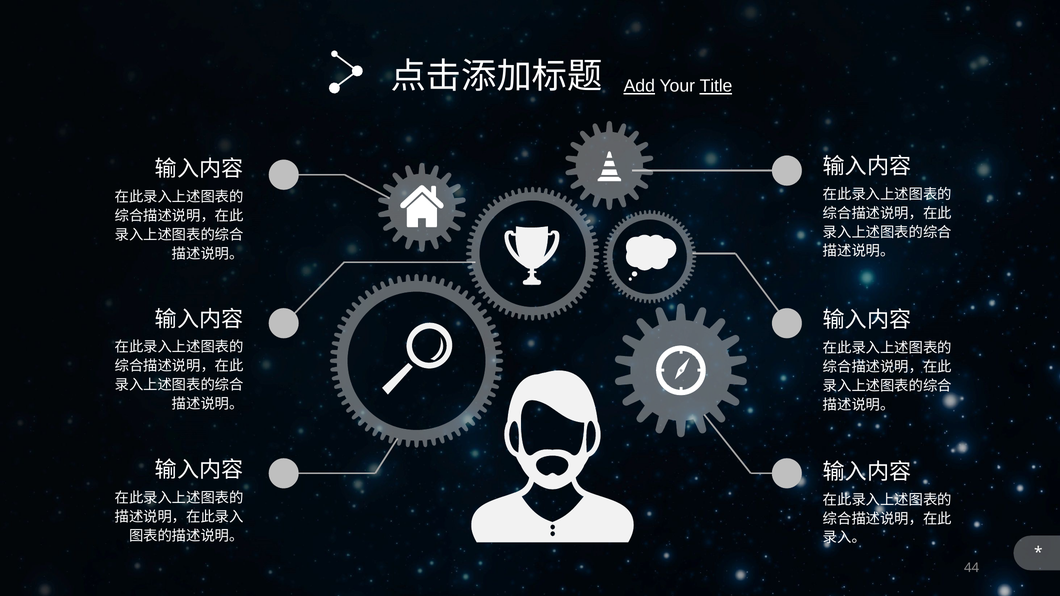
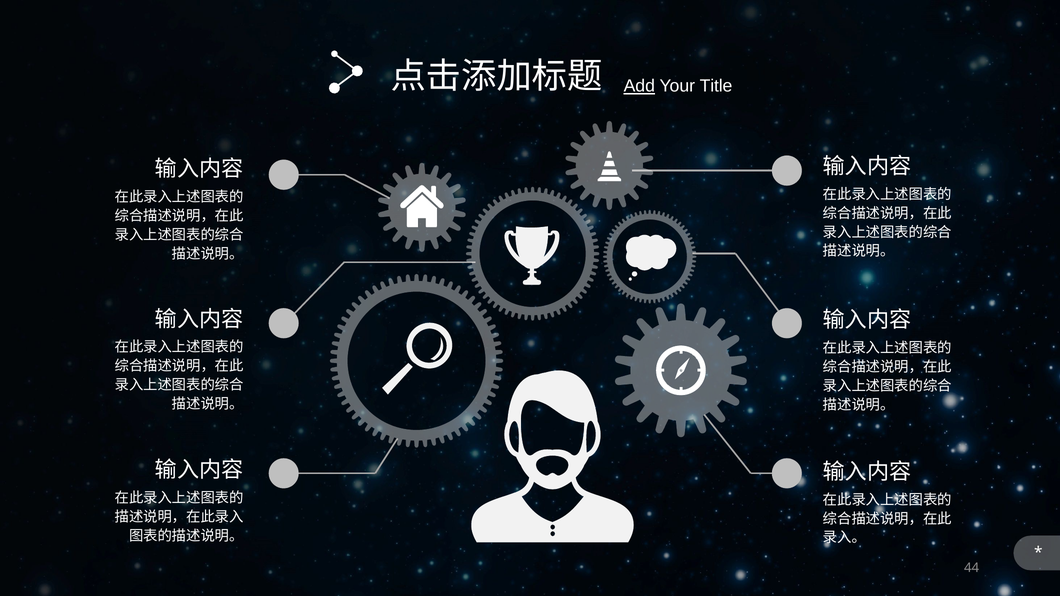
Title underline: present -> none
